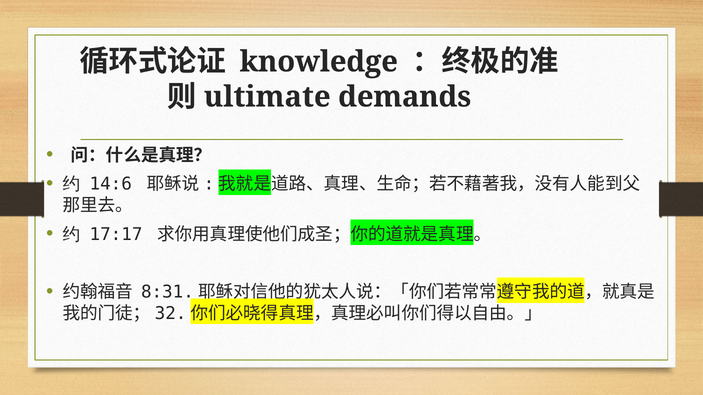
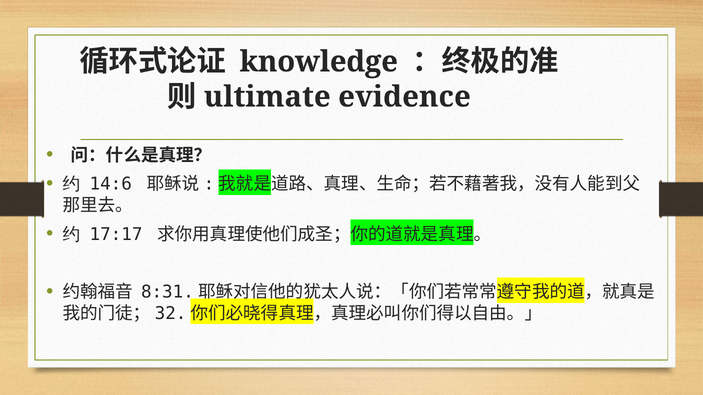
demands: demands -> evidence
